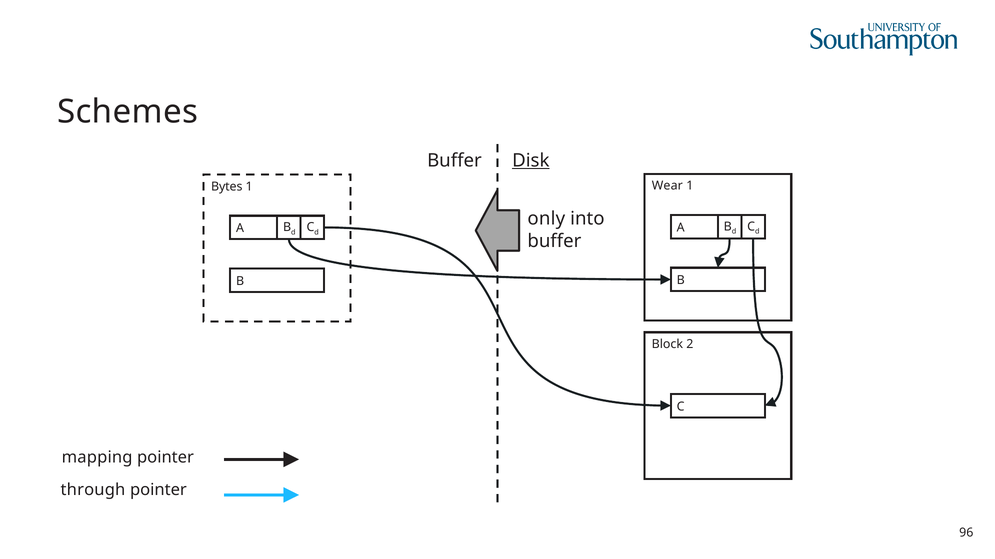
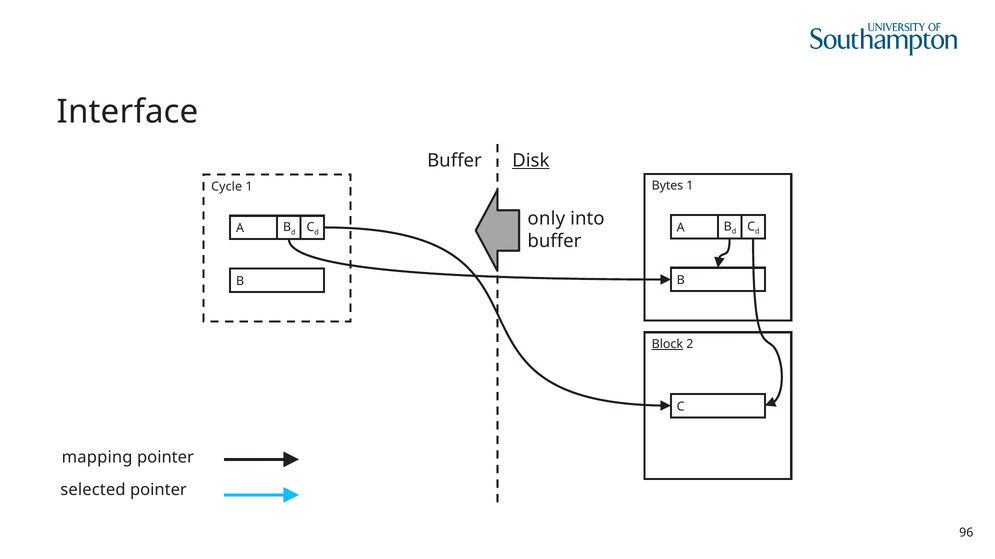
Schemes: Schemes -> Interface
Wear: Wear -> Bytes
Bytes: Bytes -> Cycle
Block underline: none -> present
through: through -> selected
